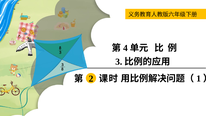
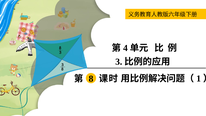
2: 2 -> 8
